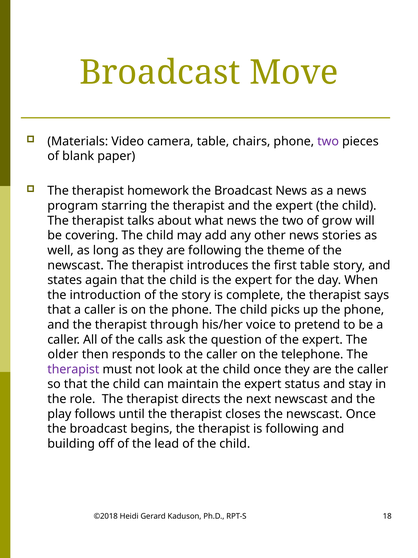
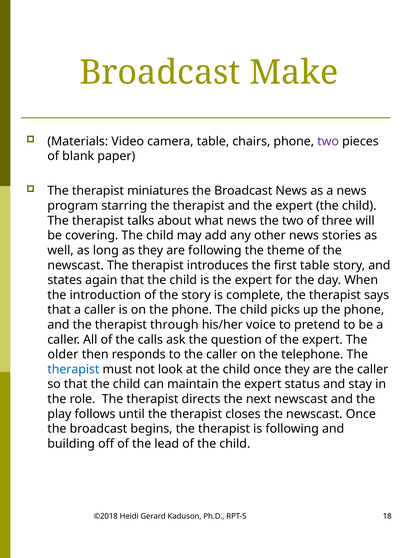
Move: Move -> Make
homework: homework -> miniatures
grow: grow -> three
therapist at (73, 369) colour: purple -> blue
